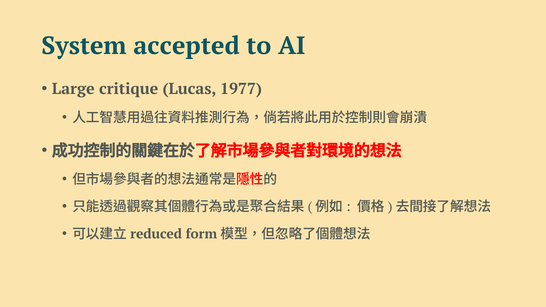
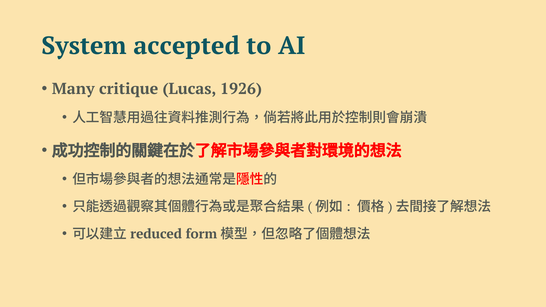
Large: Large -> Many
1977: 1977 -> 1926
